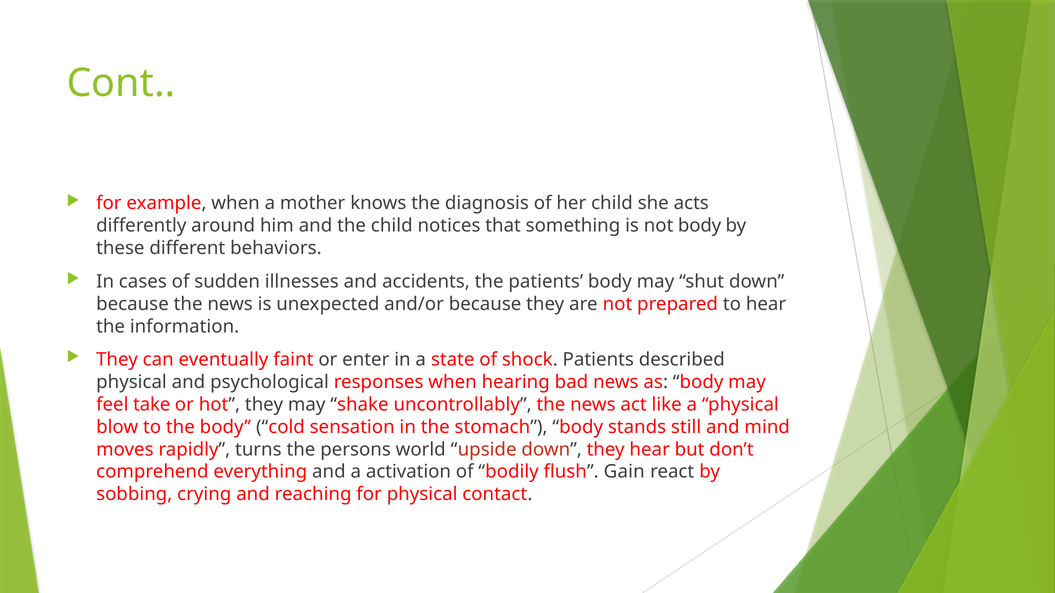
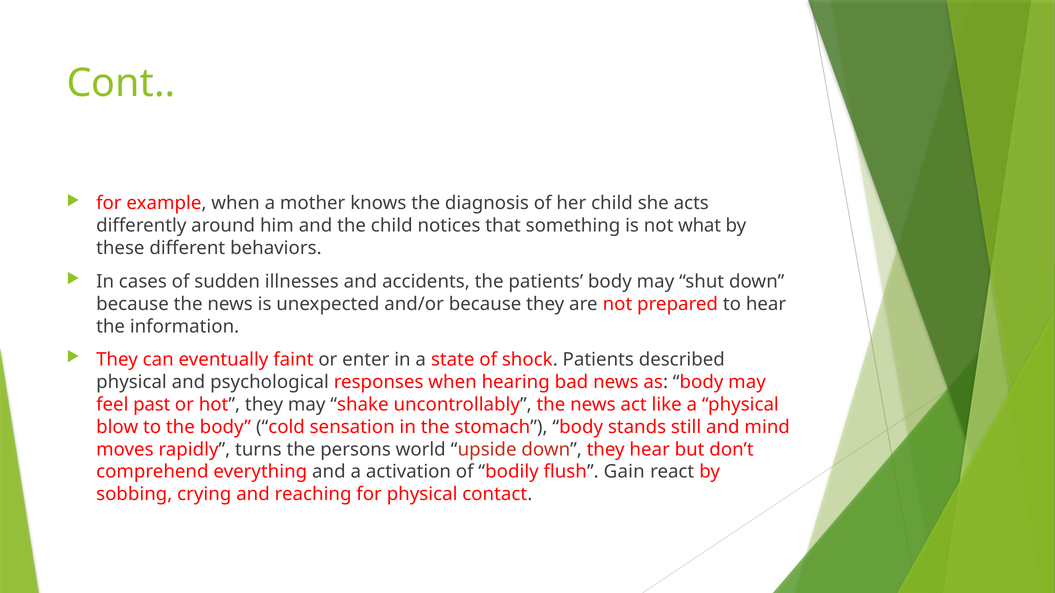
not body: body -> what
take: take -> past
